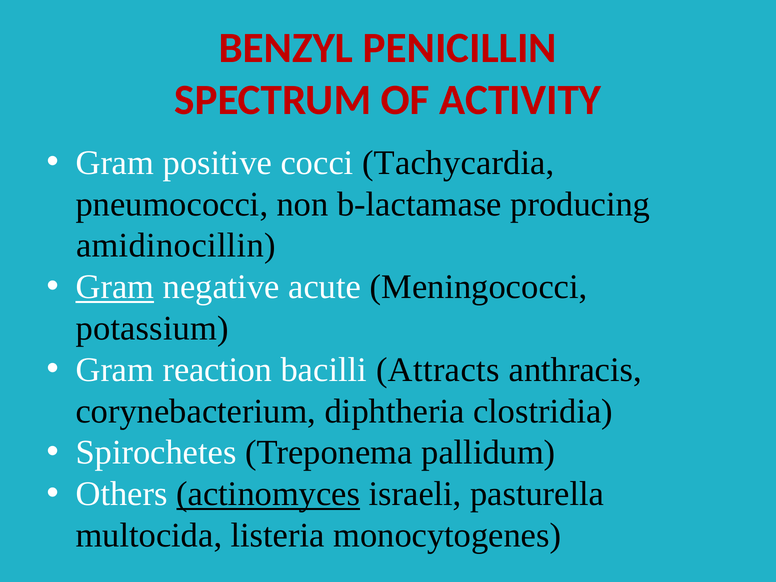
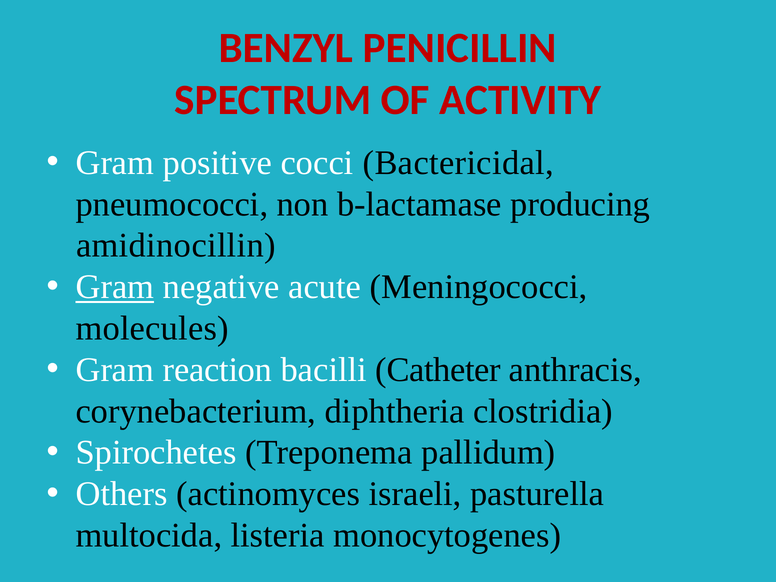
Tachycardia: Tachycardia -> Bactericidal
potassium: potassium -> molecules
Attracts: Attracts -> Catheter
actinomyces underline: present -> none
